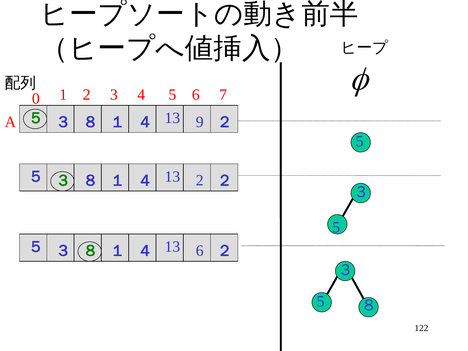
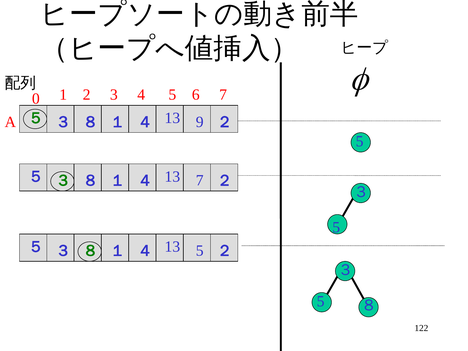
13 2: 2 -> 7
13 6: 6 -> 5
